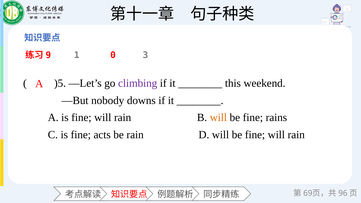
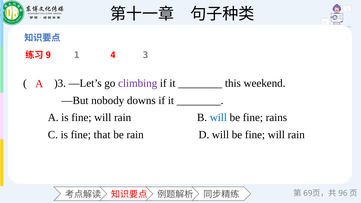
0: 0 -> 4
)5: )5 -> )3
will at (218, 118) colour: orange -> blue
acts: acts -> that
